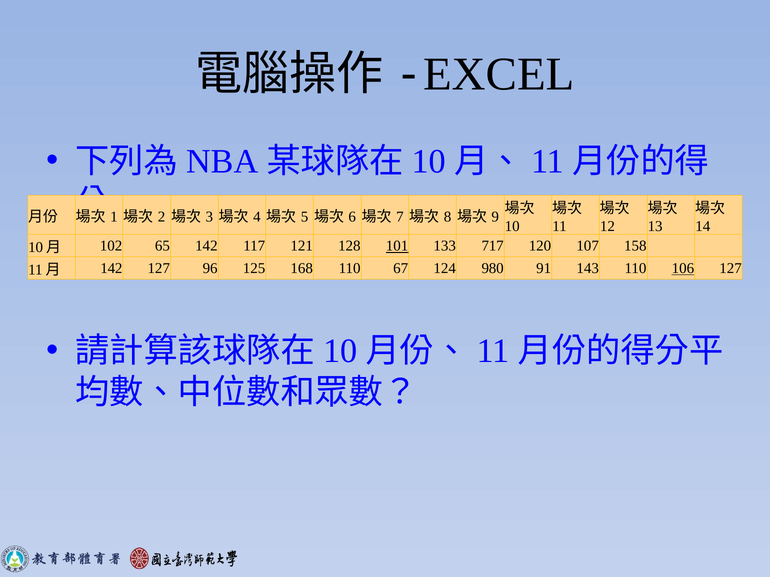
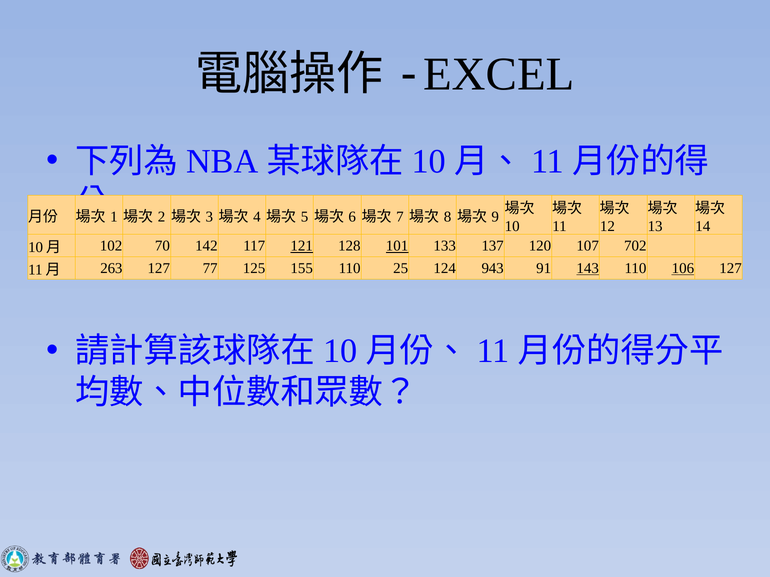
65: 65 -> 70
121 underline: none -> present
717: 717 -> 137
158: 158 -> 702
142 at (111, 269): 142 -> 263
96: 96 -> 77
168: 168 -> 155
67: 67 -> 25
980: 980 -> 943
143 underline: none -> present
